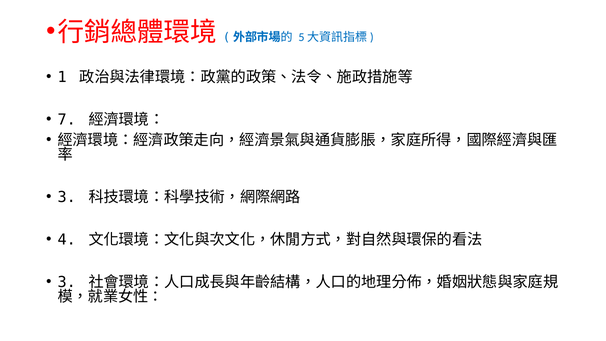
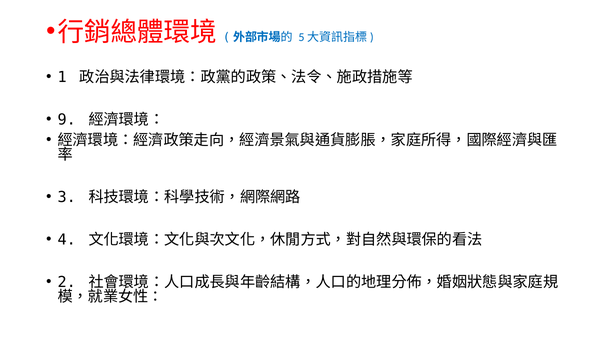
7: 7 -> 9
3 at (67, 282): 3 -> 2
